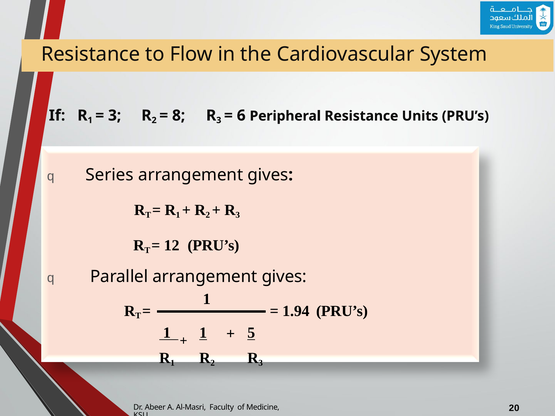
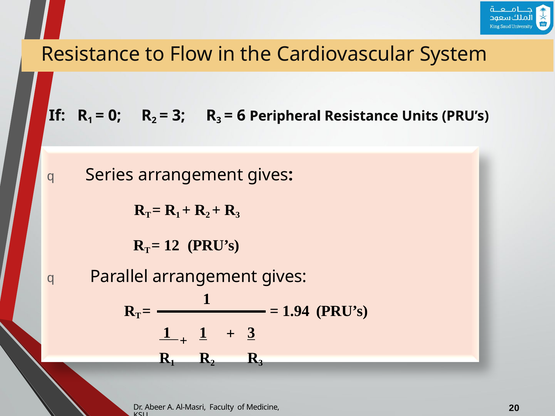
3 at (115, 116): 3 -> 0
8 at (179, 116): 8 -> 3
1 5: 5 -> 3
